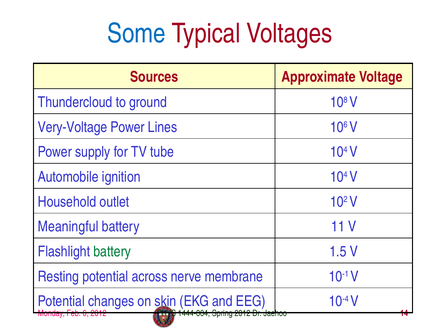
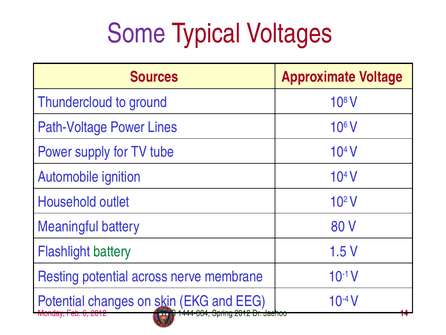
Some colour: blue -> purple
Very-Voltage: Very-Voltage -> Path-Voltage
11: 11 -> 80
